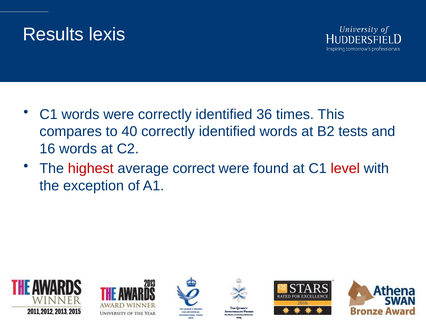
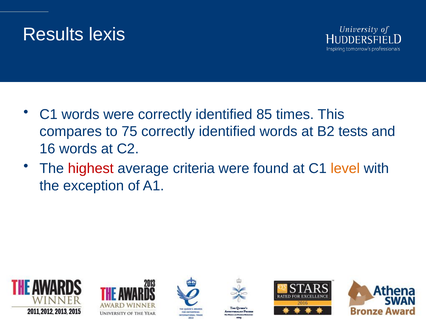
36: 36 -> 85
40: 40 -> 75
correct: correct -> criteria
level colour: red -> orange
